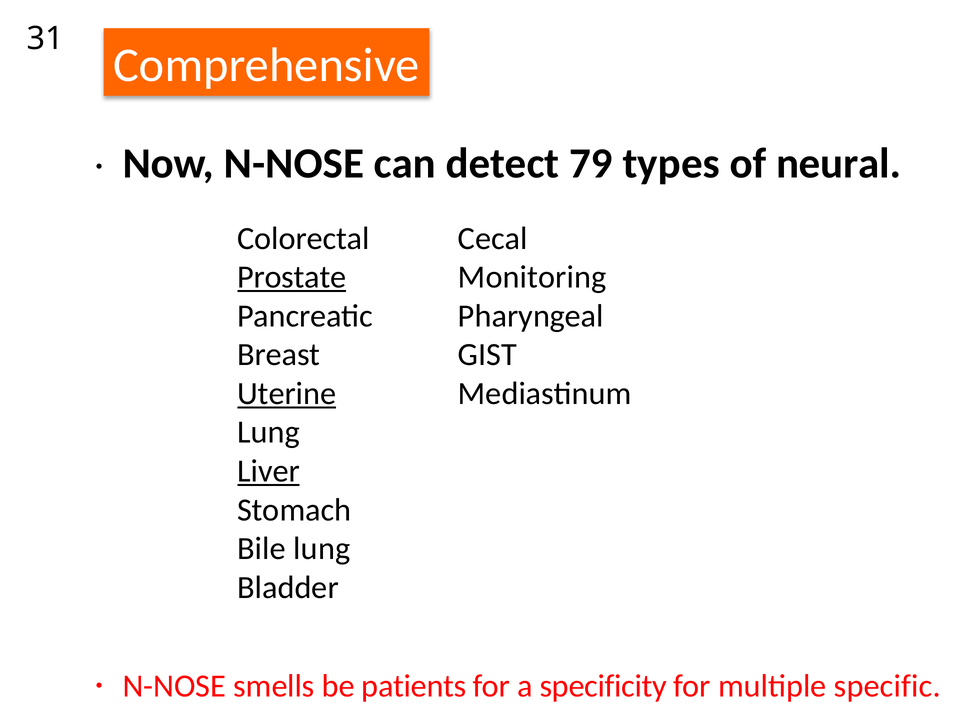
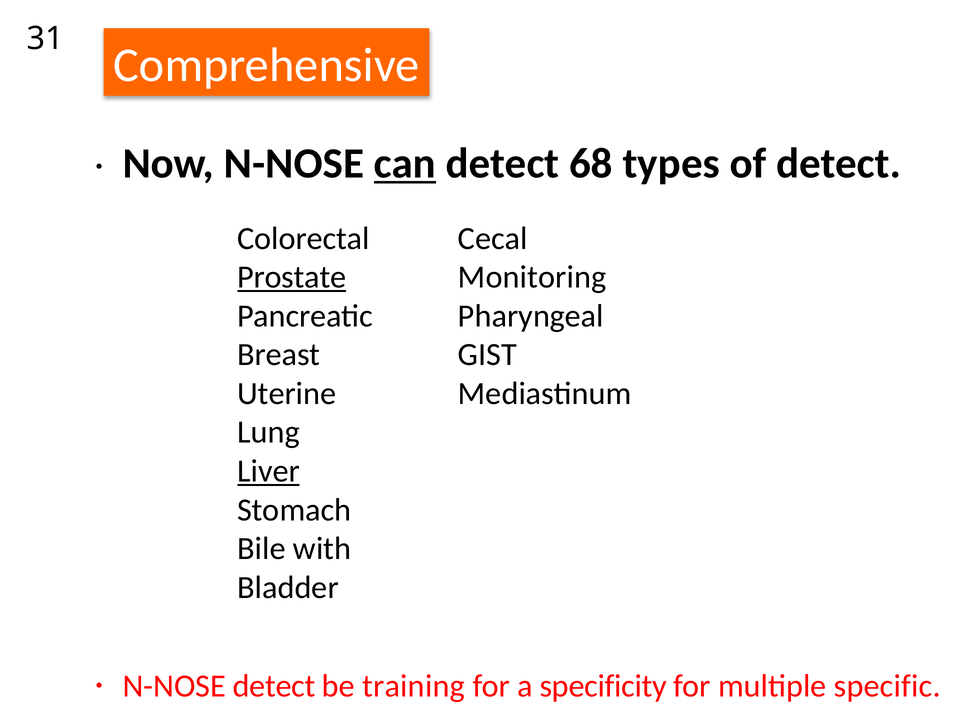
can underline: none -> present
79: 79 -> 68
of neural: neural -> detect
Uterine underline: present -> none
Bile lung: lung -> with
smells at (274, 686): smells -> detect
patients: patients -> training
